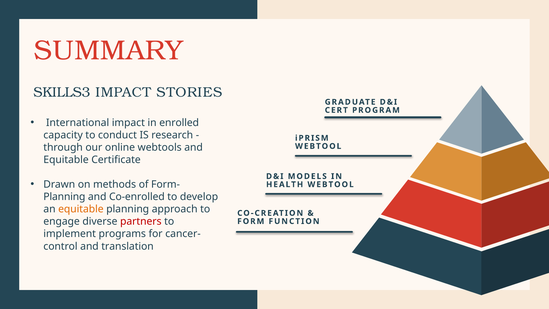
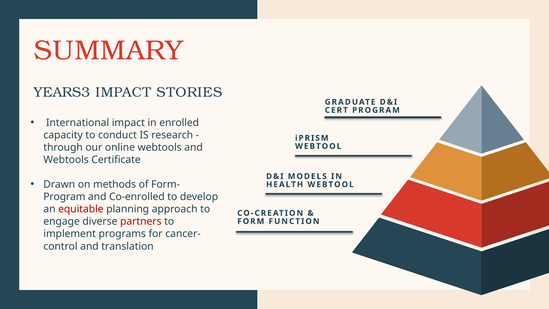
SKILLS3: SKILLS3 -> YEARS3
Equitable at (66, 160): Equitable -> Webtools
Planning at (64, 197): Planning -> Program
equitable at (81, 209) colour: orange -> red
